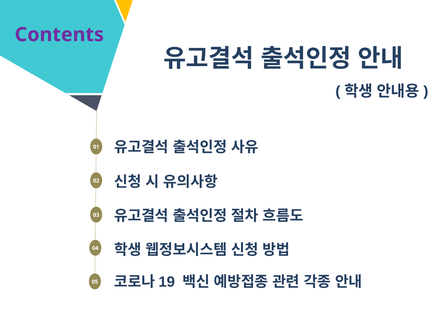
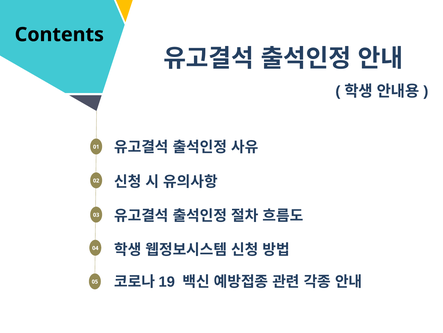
Contents colour: purple -> black
